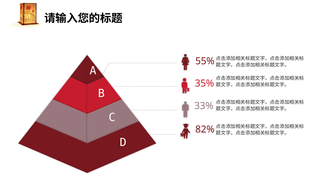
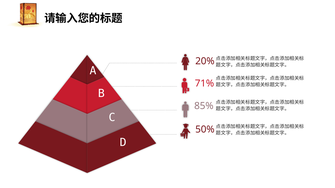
55%: 55% -> 20%
35%: 35% -> 71%
33%: 33% -> 85%
82%: 82% -> 50%
